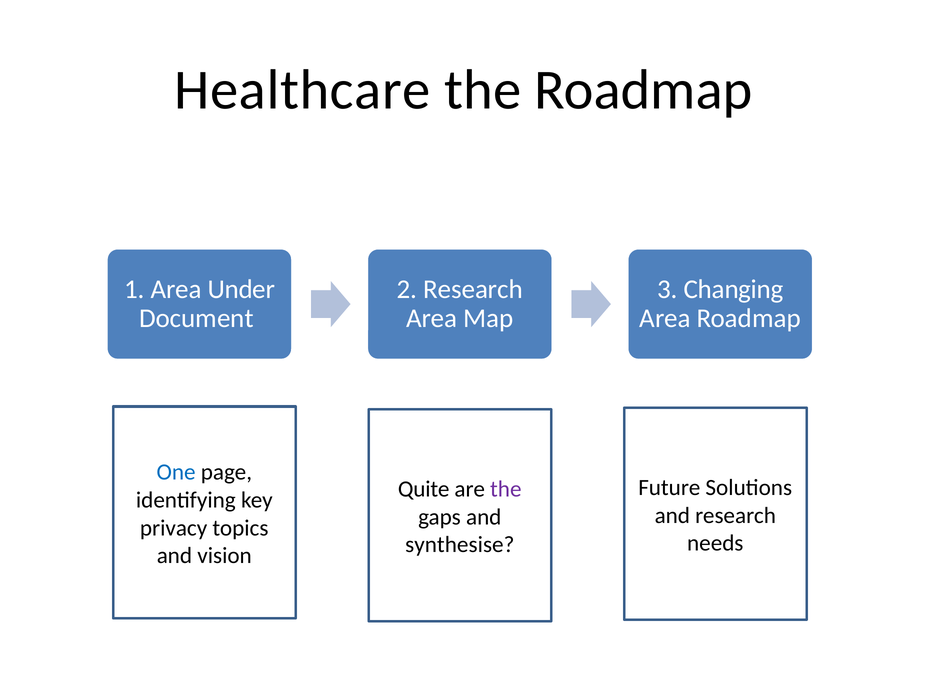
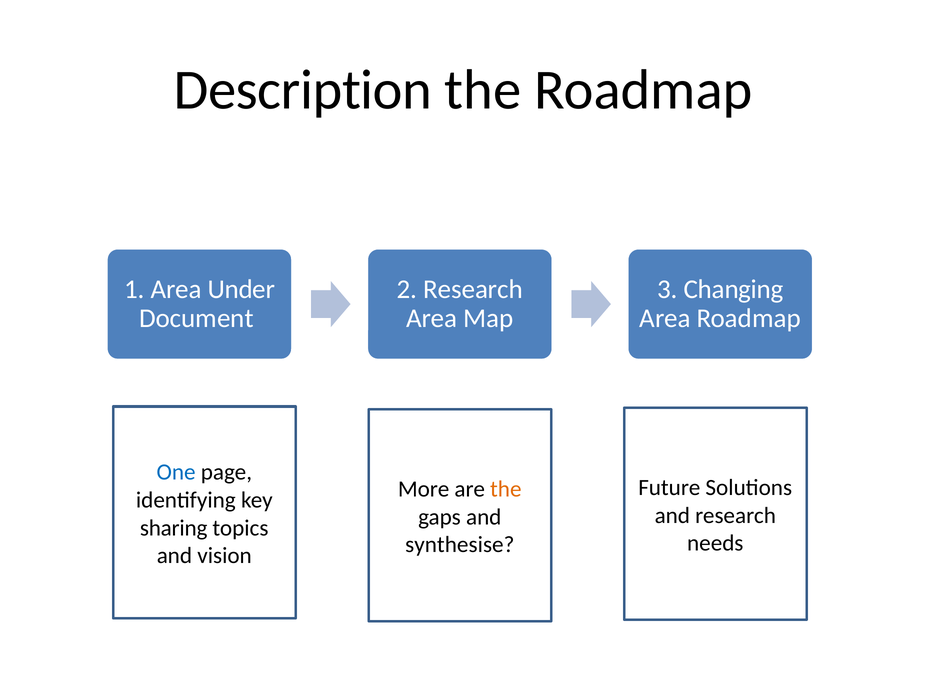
Healthcare: Healthcare -> Description
Quite: Quite -> More
the at (506, 489) colour: purple -> orange
privacy: privacy -> sharing
